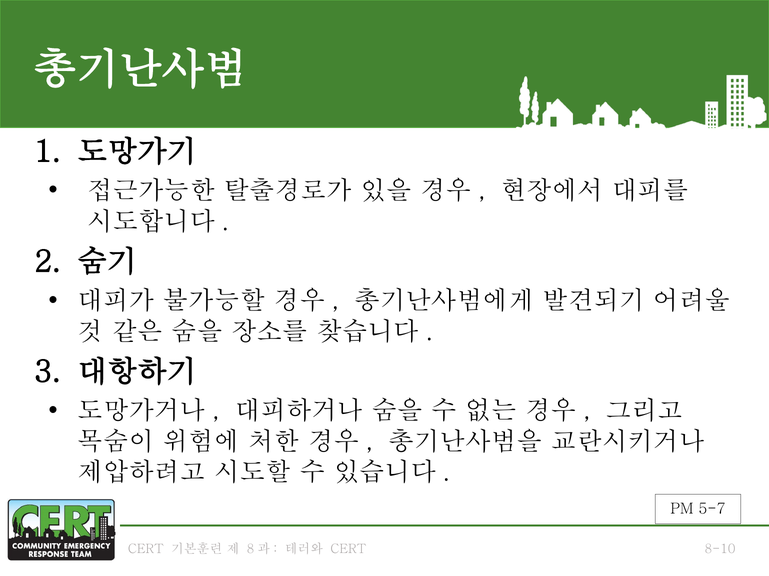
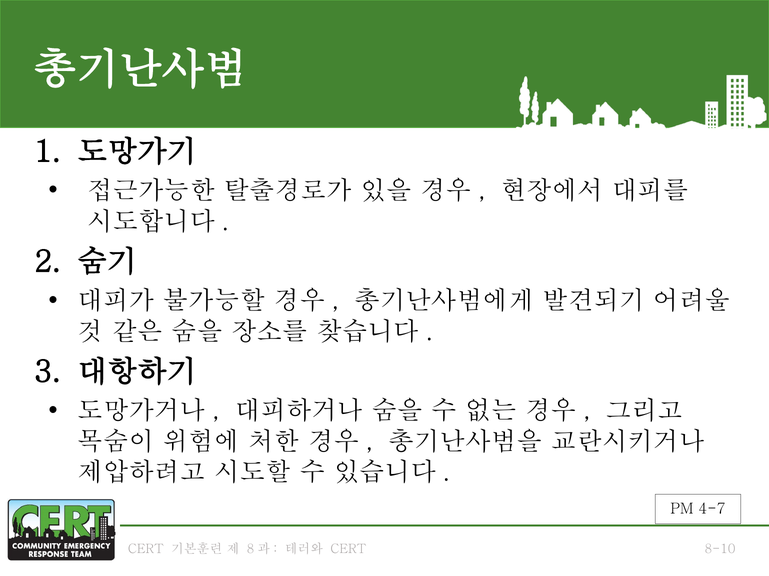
5-7: 5-7 -> 4-7
